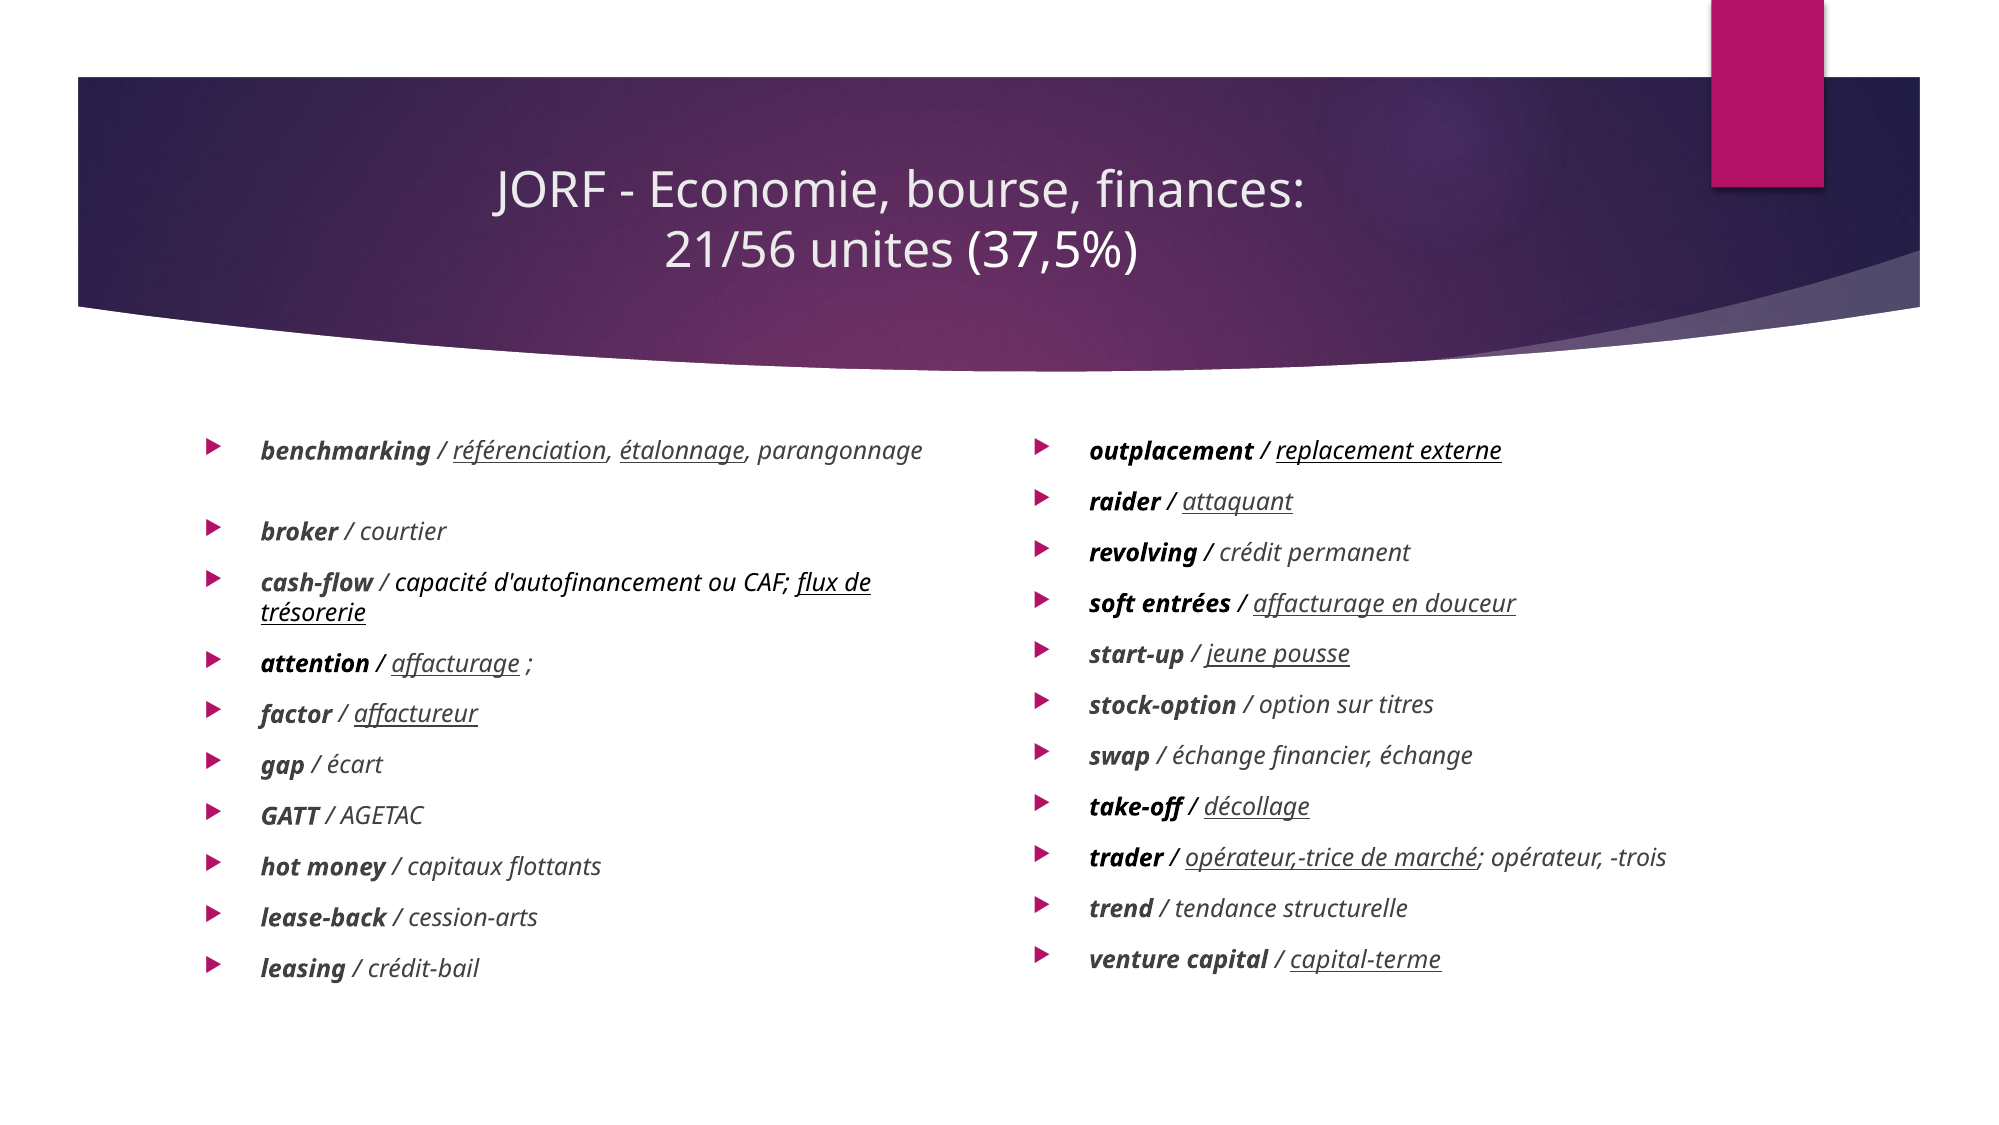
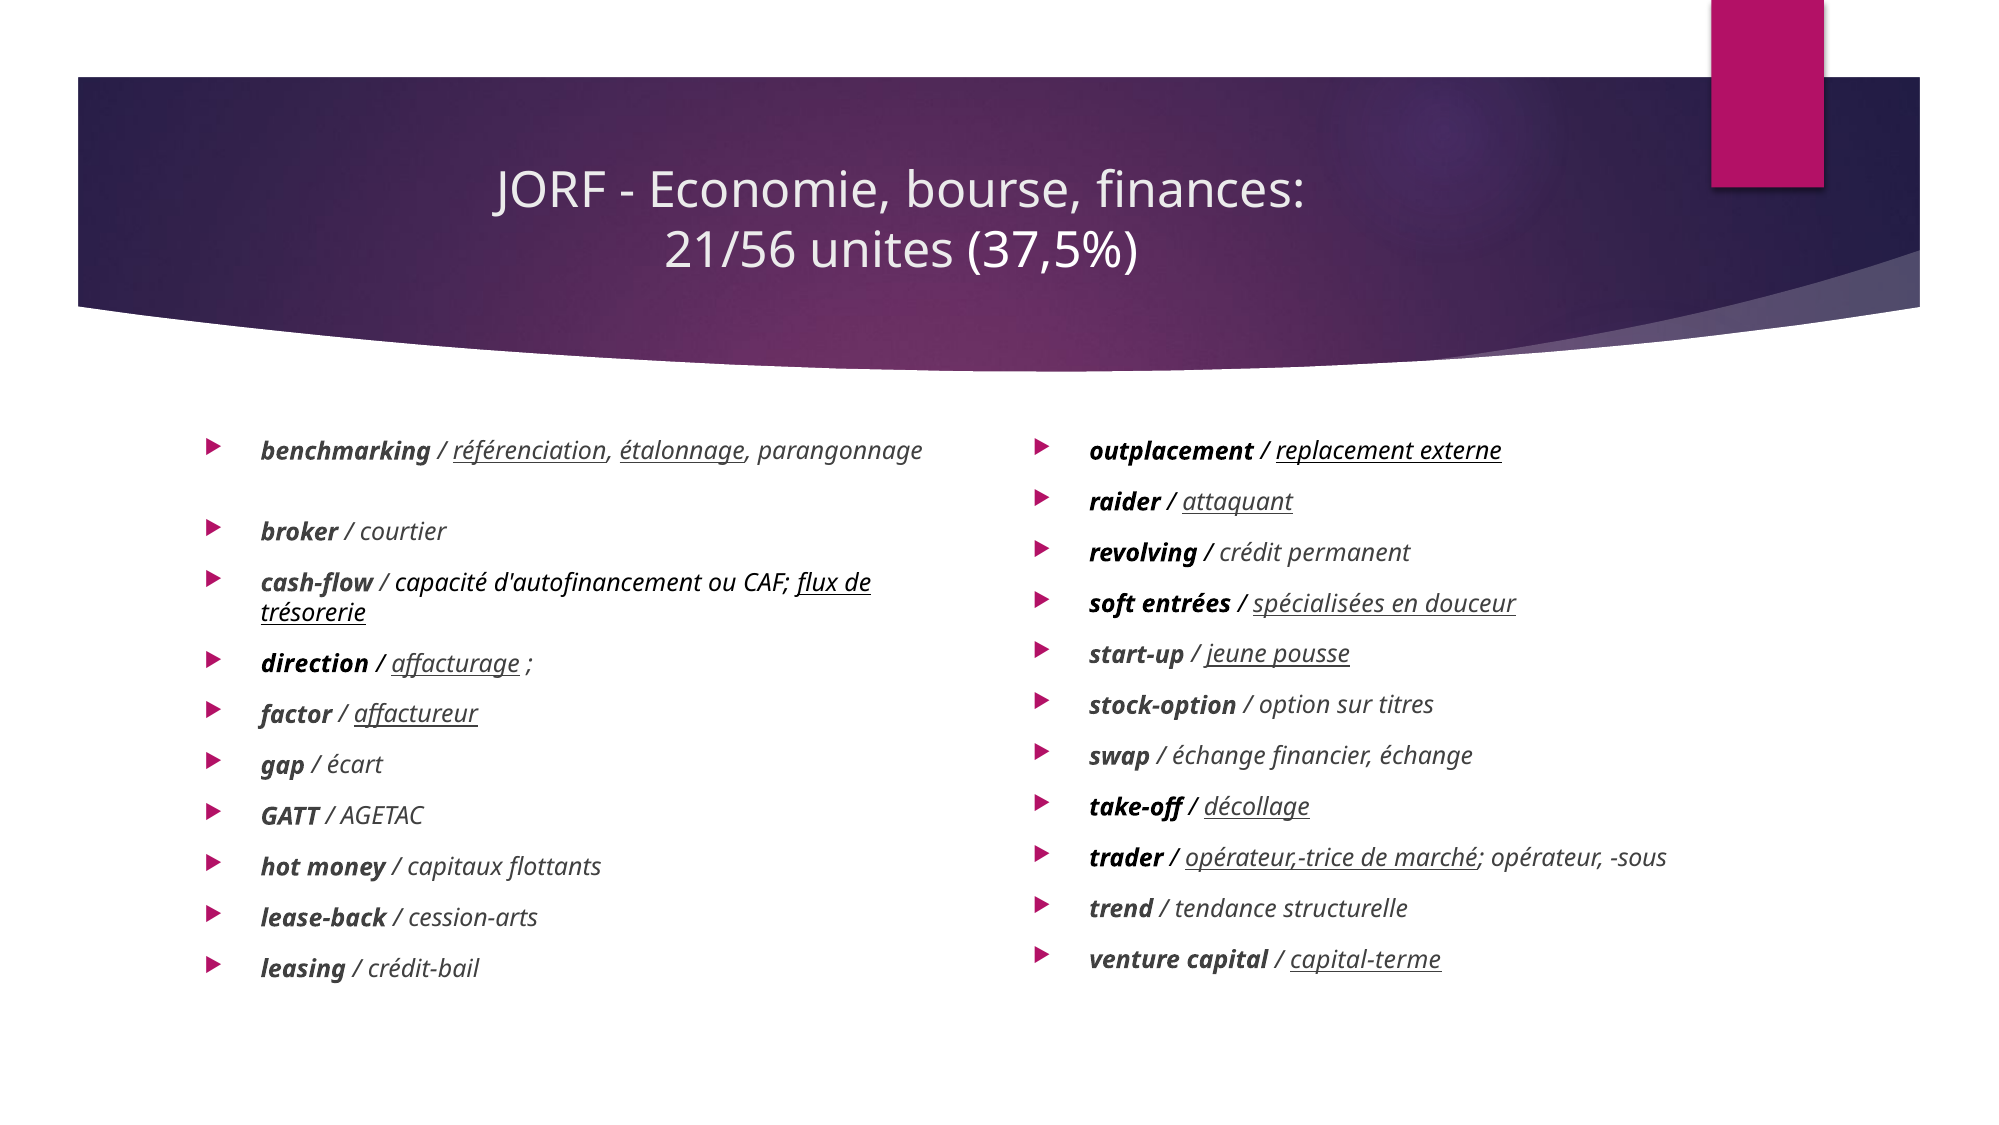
affacturage at (1319, 604): affacturage -> spécialisées
attention: attention -> direction
trois: trois -> sous
